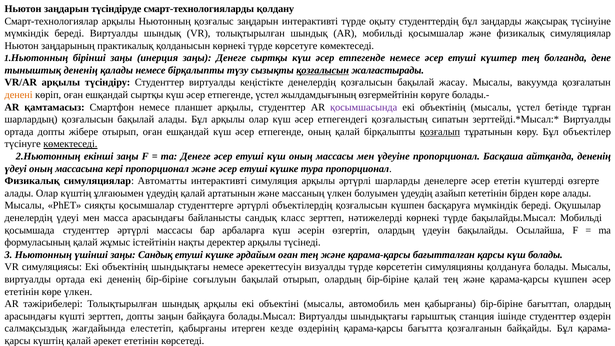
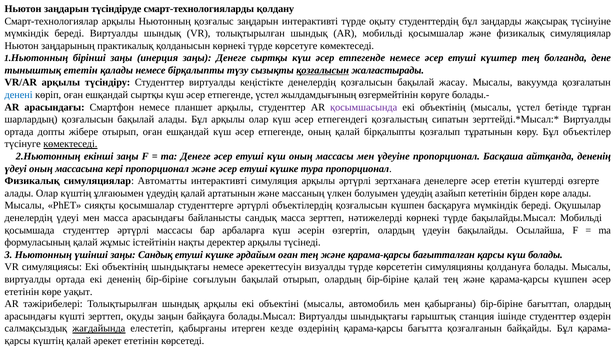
тыныштық дененің: дененің -> ететін
денені colour: orange -> blue
AR қамтамасыз: қамтамасыз -> арасындағы
қозғалып underline: present -> none
шарларды: шарларды -> зертханаға
сандық класс: класс -> масса
көре үлкен: үлкен -> уақыт
зерттеп допты: допты -> оқуды
жағдайында underline: none -> present
